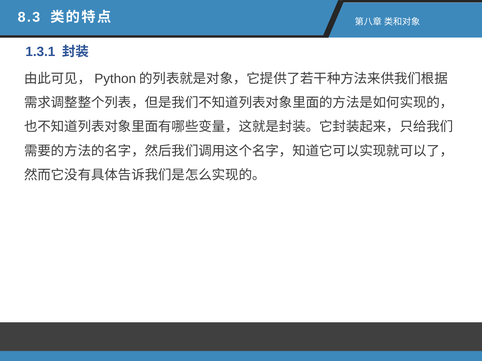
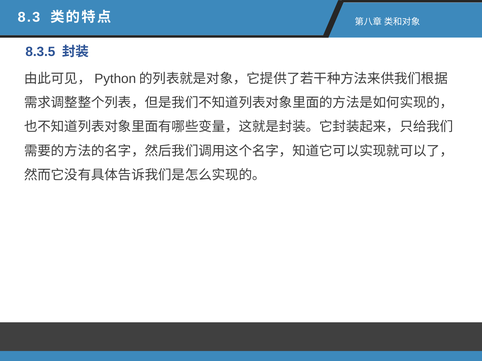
1.3.1: 1.3.1 -> 8.3.5
